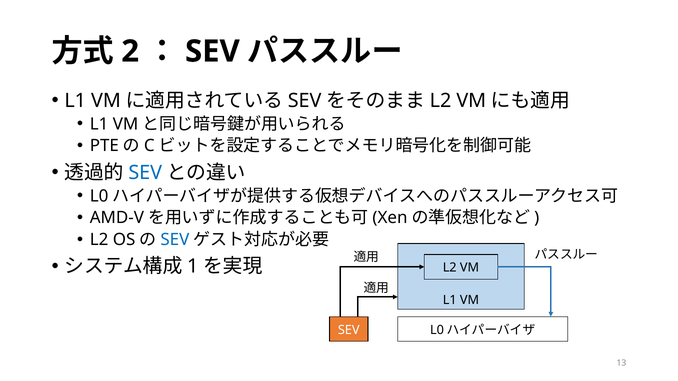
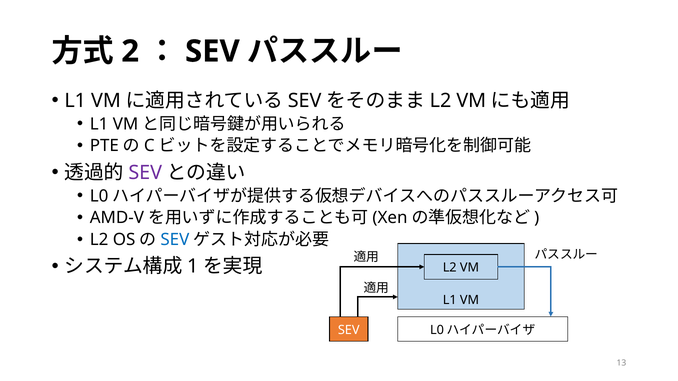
SEV at (145, 173) colour: blue -> purple
